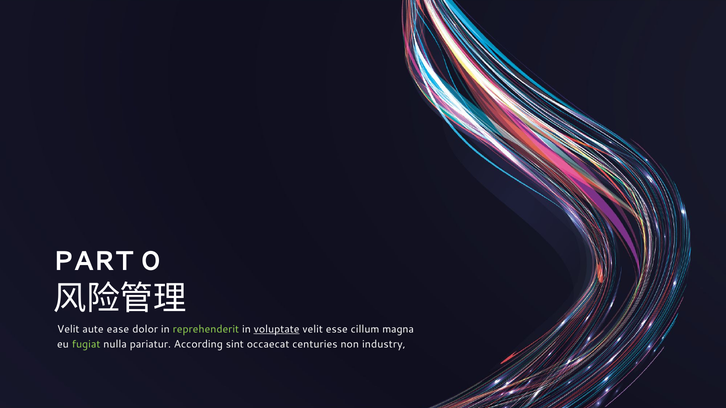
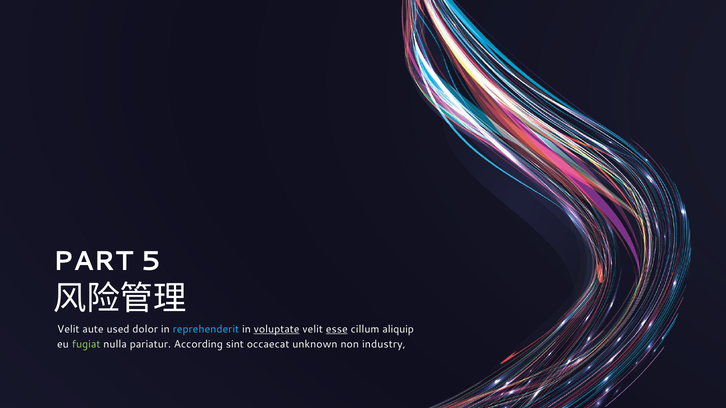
0: 0 -> 5
ease: ease -> used
reprehenderit colour: light green -> light blue
esse underline: none -> present
magna: magna -> aliquip
centuries: centuries -> unknown
